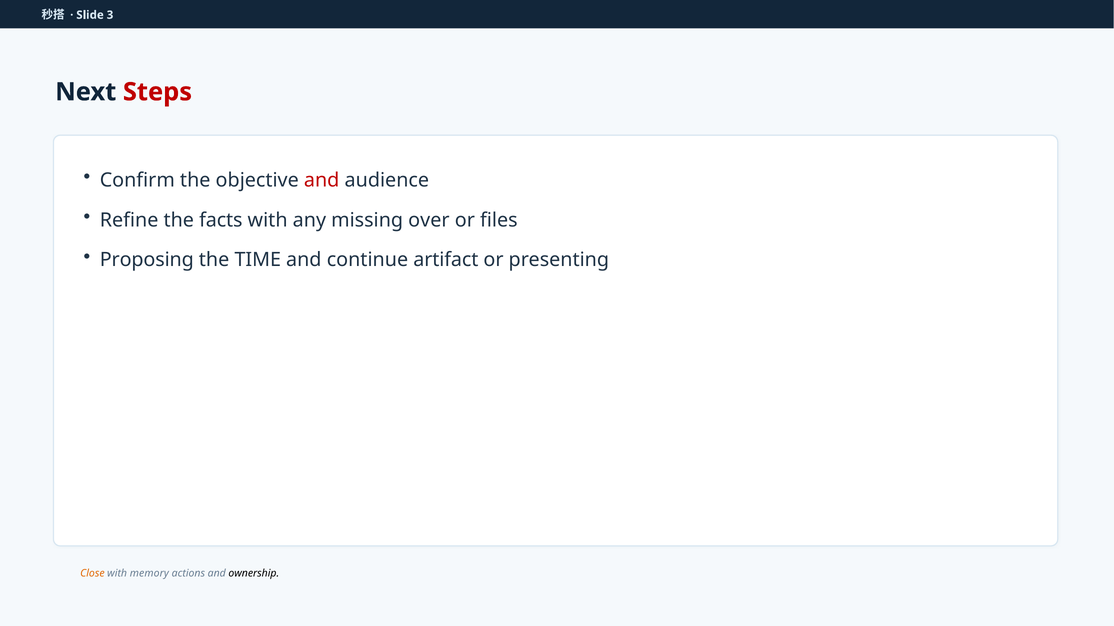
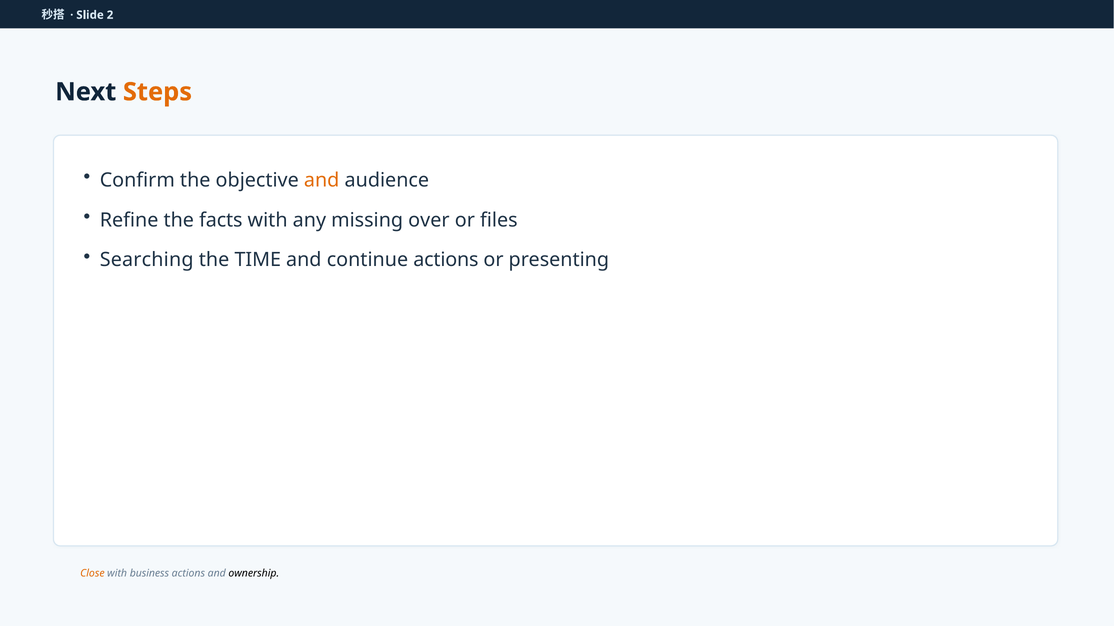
3: 3 -> 2
Steps colour: red -> orange
and at (322, 180) colour: red -> orange
Proposing: Proposing -> Searching
continue artifact: artifact -> actions
memory: memory -> business
